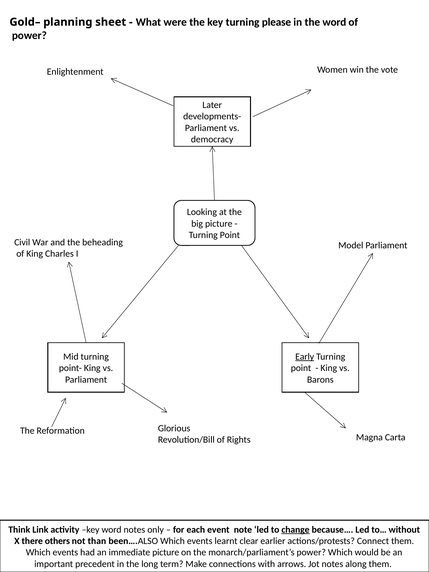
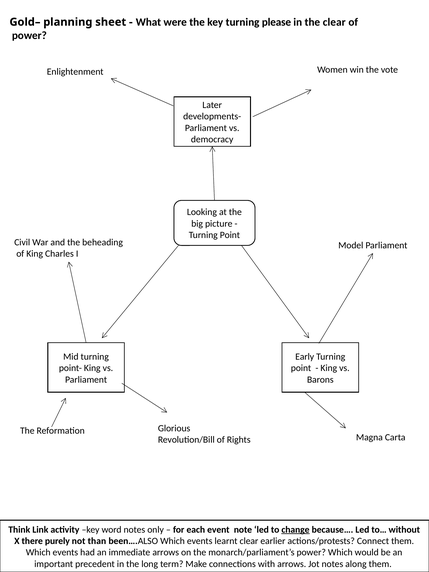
the word: word -> clear
Early underline: present -> none
others: others -> purely
immediate picture: picture -> arrows
